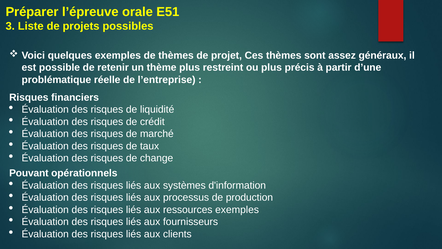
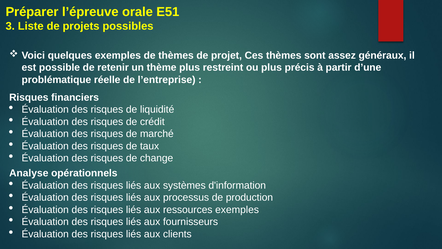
Pouvant: Pouvant -> Analyse
